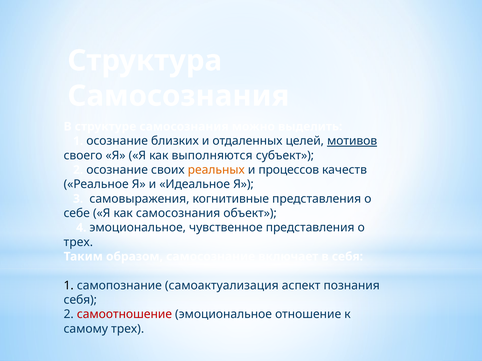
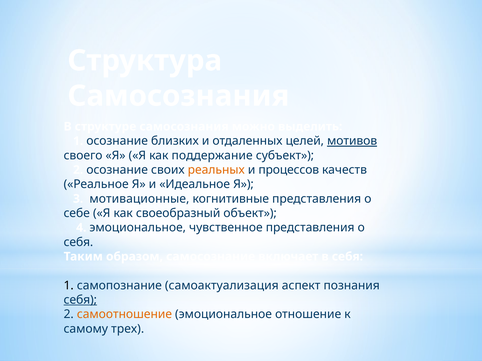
выполняются: выполняются -> поддержание
самовыражения: самовыражения -> мотивационные
как самосознания: самосознания -> своеобразный
трех at (78, 242): трех -> себя
себя at (80, 300) underline: none -> present
самоотношение colour: red -> orange
